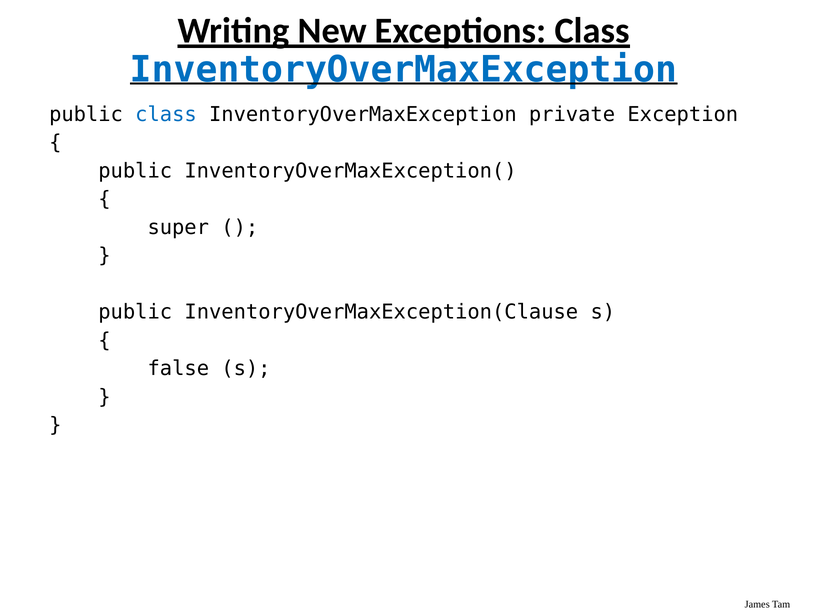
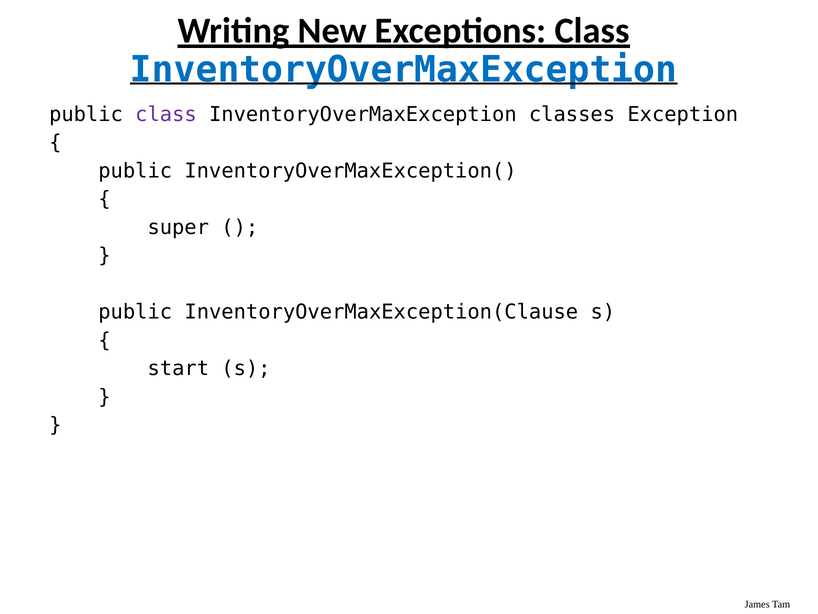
class at (166, 114) colour: blue -> purple
private: private -> classes
false: false -> start
